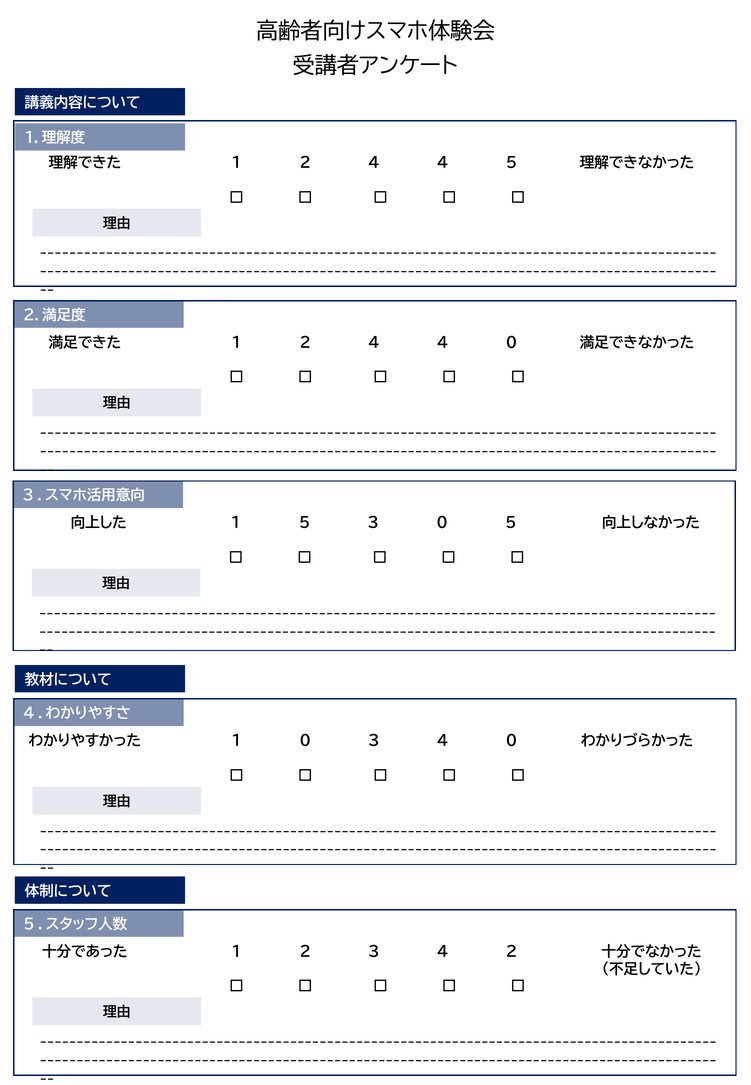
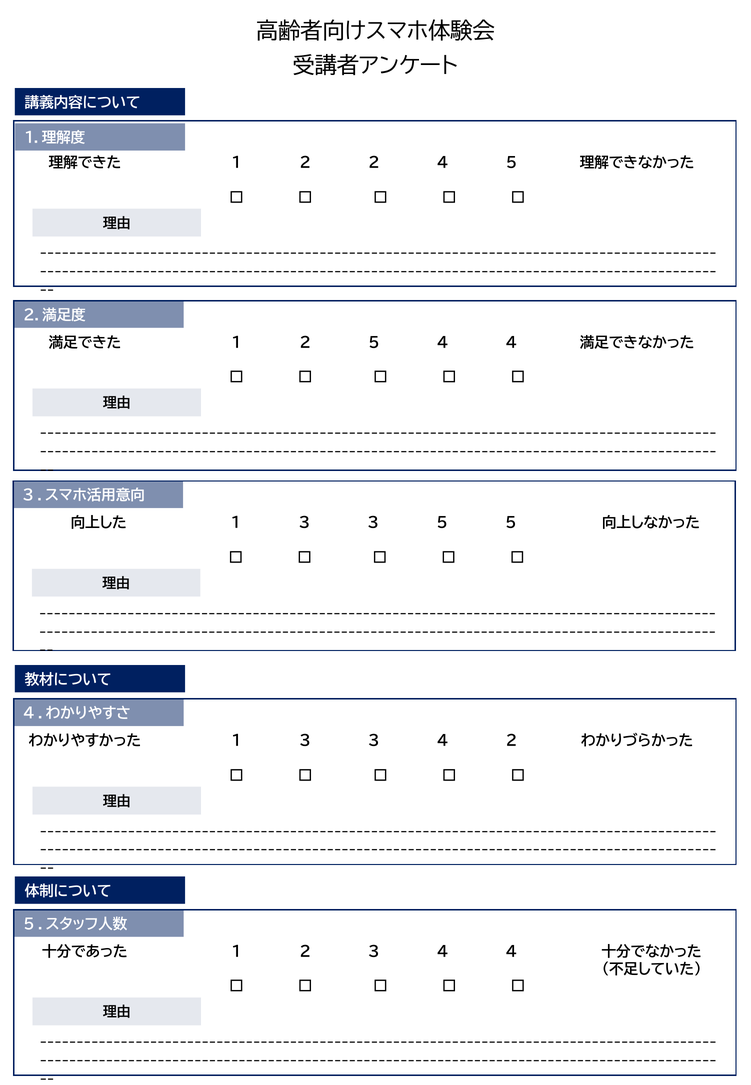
4 at (374, 163): 4 -> 2
4 at (374, 343): 4 -> 5
0 at (511, 343): 0 -> 4
5 at (305, 523): 5 -> 3
3 0: 0 -> 5
0 at (305, 741): 0 -> 3
3 4 0: 0 -> 2
3 4 2: 2 -> 4
